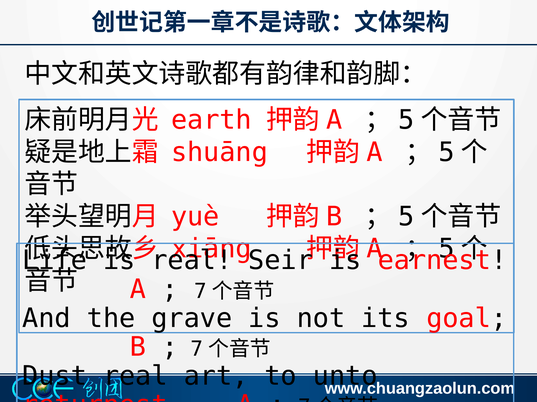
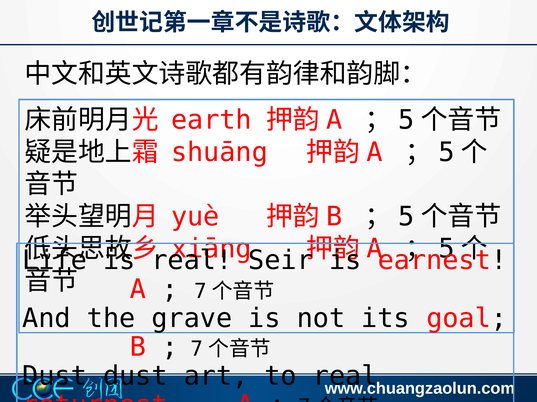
Dust real: real -> dust
to unto: unto -> real
